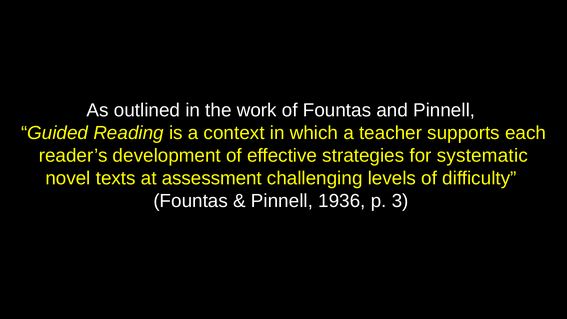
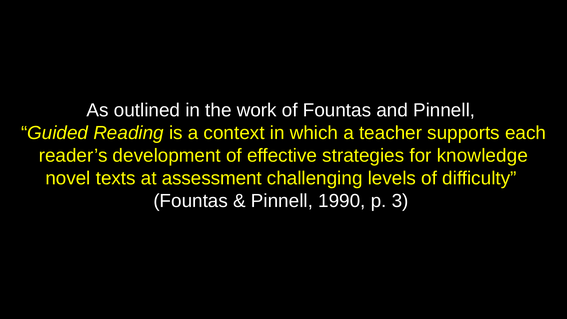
systematic: systematic -> knowledge
1936: 1936 -> 1990
